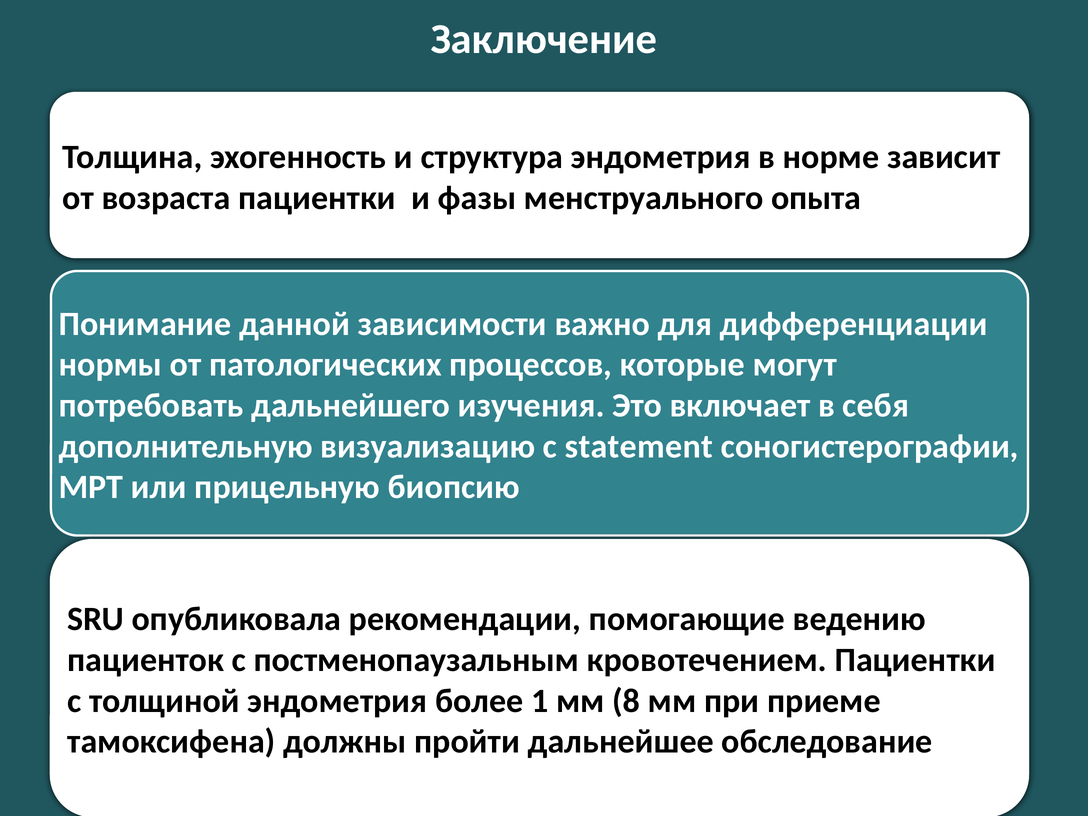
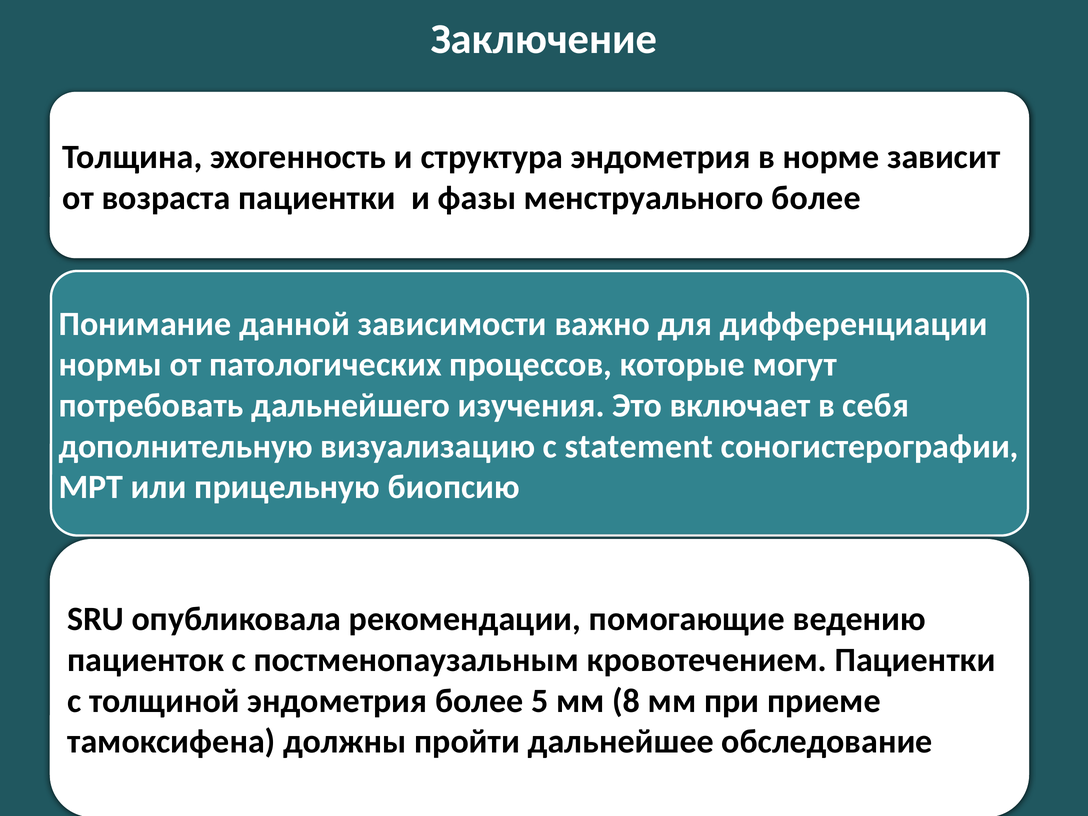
менструального опыта: опыта -> более
1: 1 -> 5
